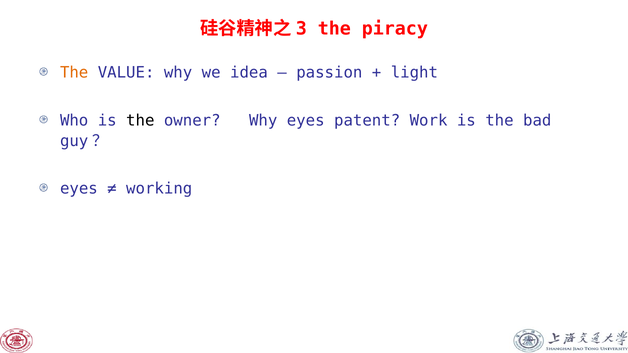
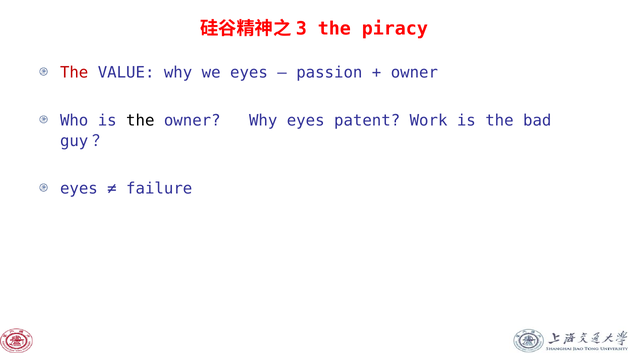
The at (74, 73) colour: orange -> red
we idea: idea -> eyes
light at (414, 73): light -> owner
working: working -> failure
